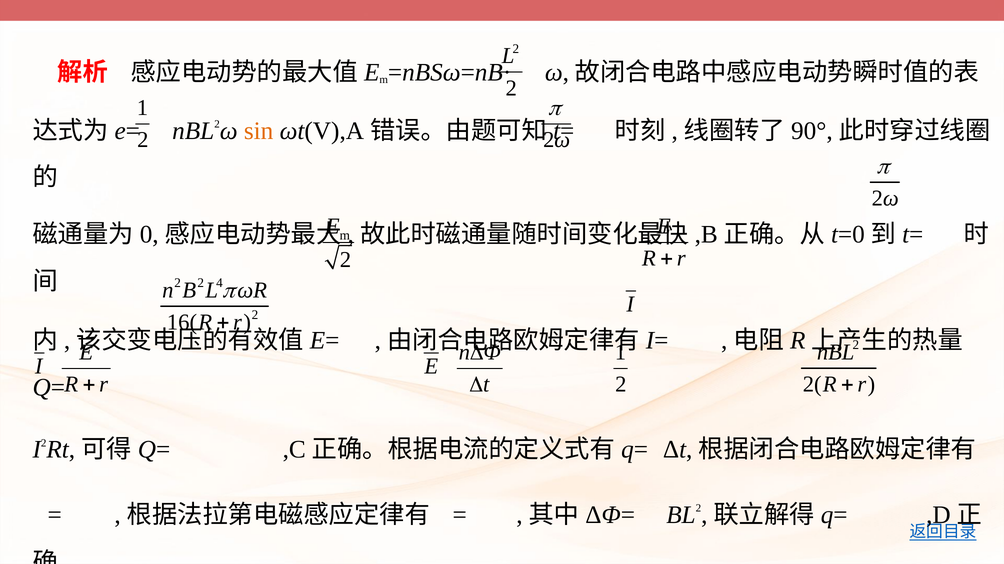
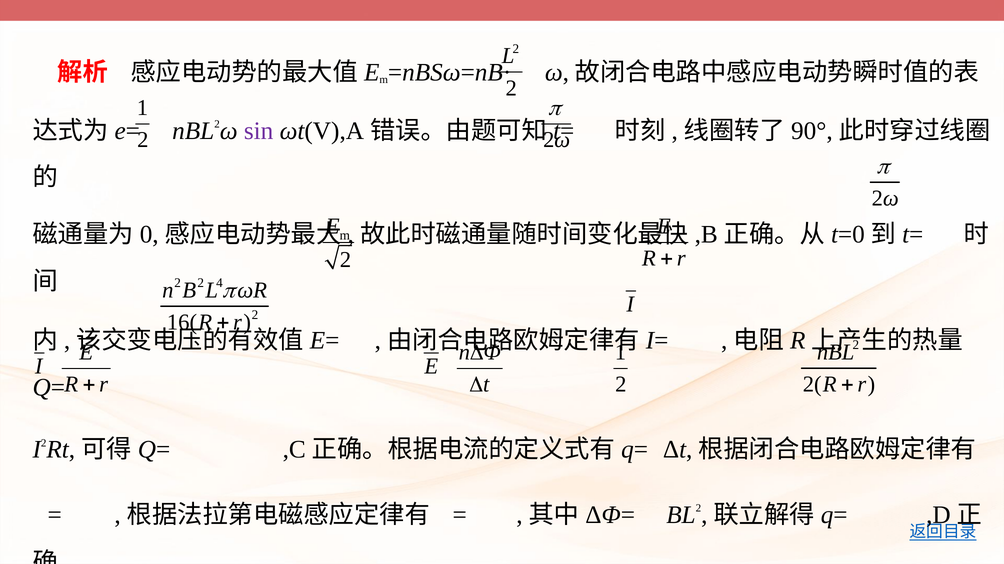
sin colour: orange -> purple
